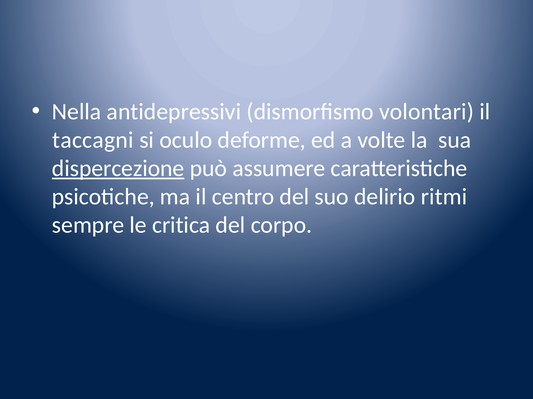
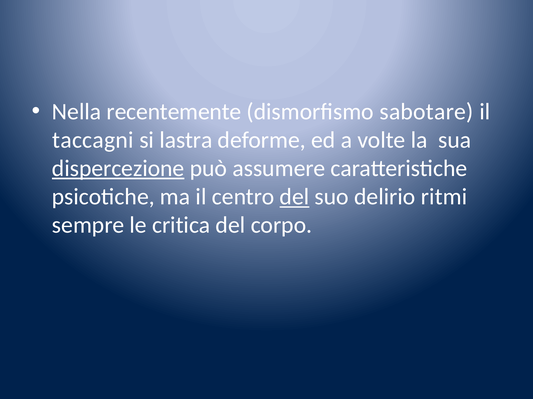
antidepressivi: antidepressivi -> recentemente
volontari: volontari -> sabotare
oculo: oculo -> lastra
del at (294, 197) underline: none -> present
